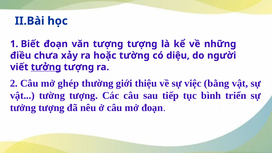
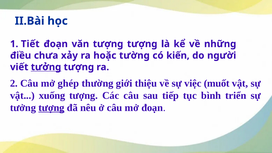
Biết: Biết -> Tiết
diệu: diệu -> kiến
bằng: bằng -> muốt
vật tường: tường -> xuống
tượng at (51, 108) underline: none -> present
